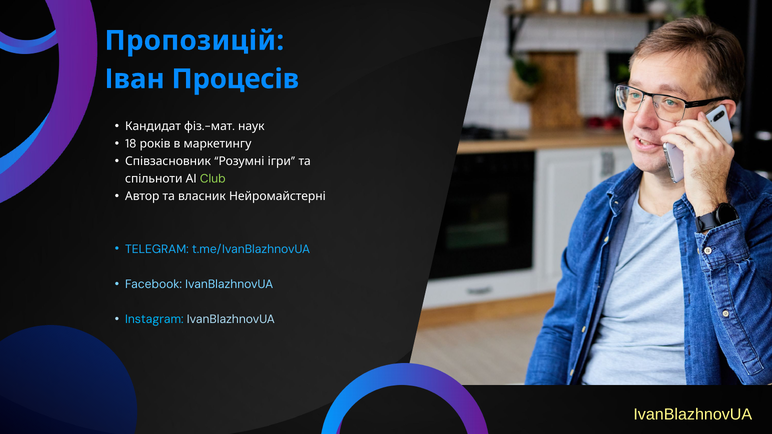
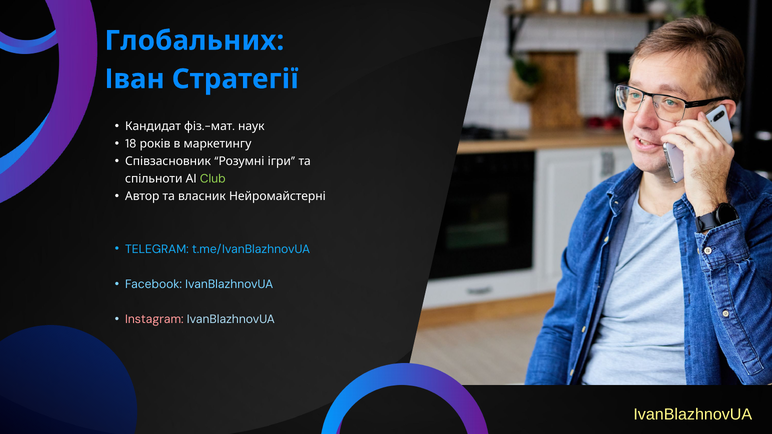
Пропозицій: Пропозицій -> Глобальних
Процесів: Процесів -> Стратегії
Instagram colour: light blue -> pink
